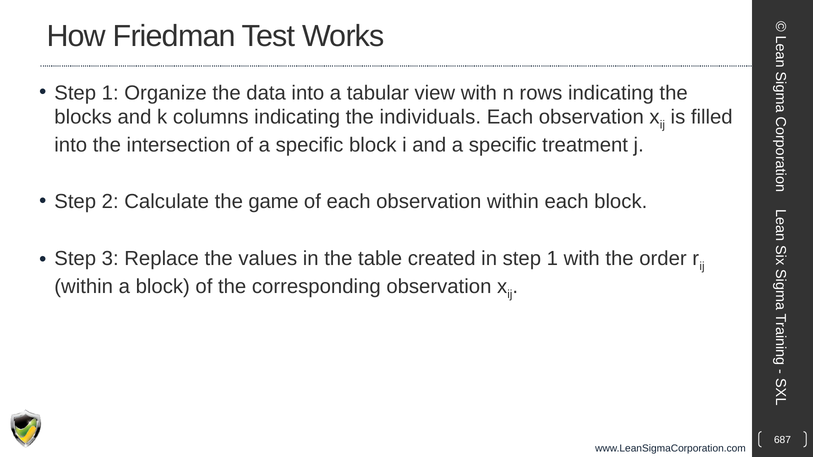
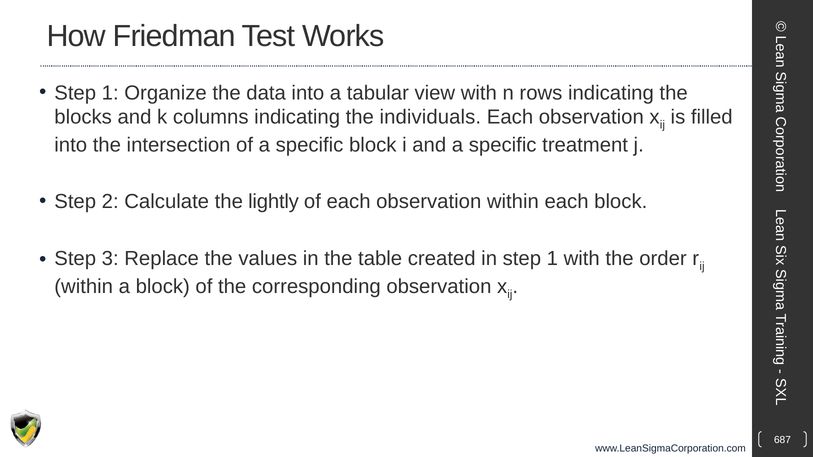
game: game -> lightly
